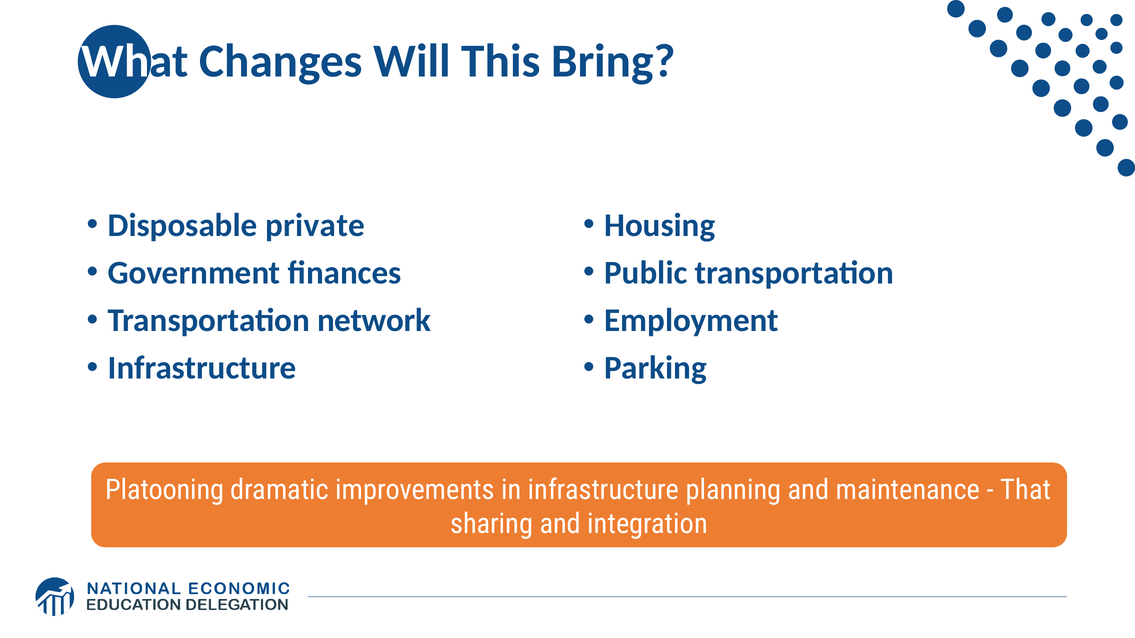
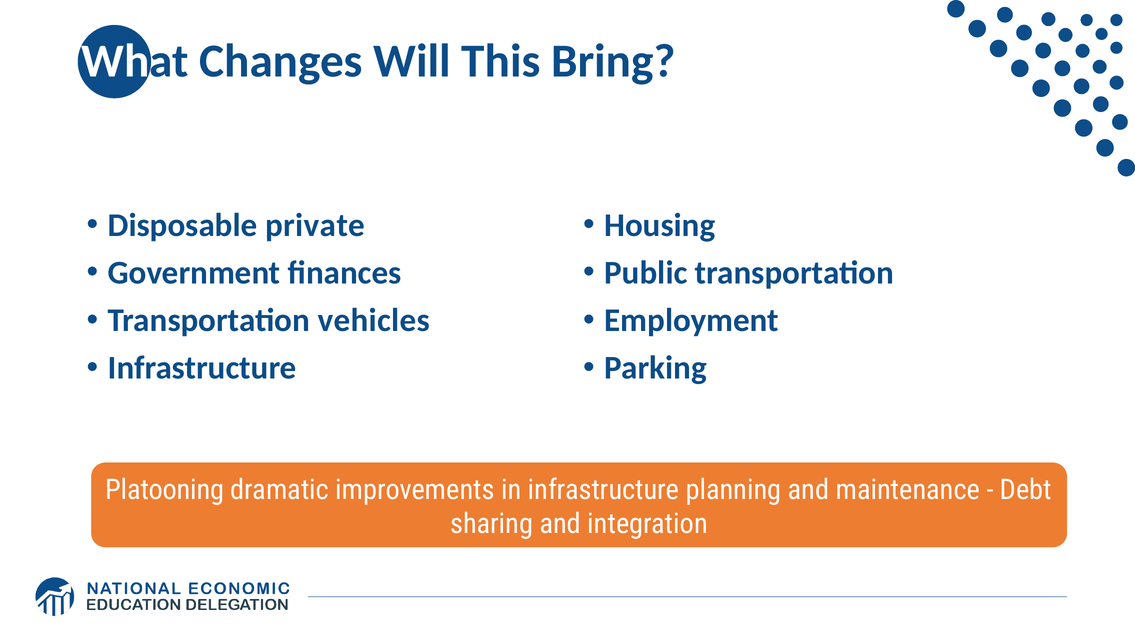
network: network -> vehicles
That: That -> Debt
